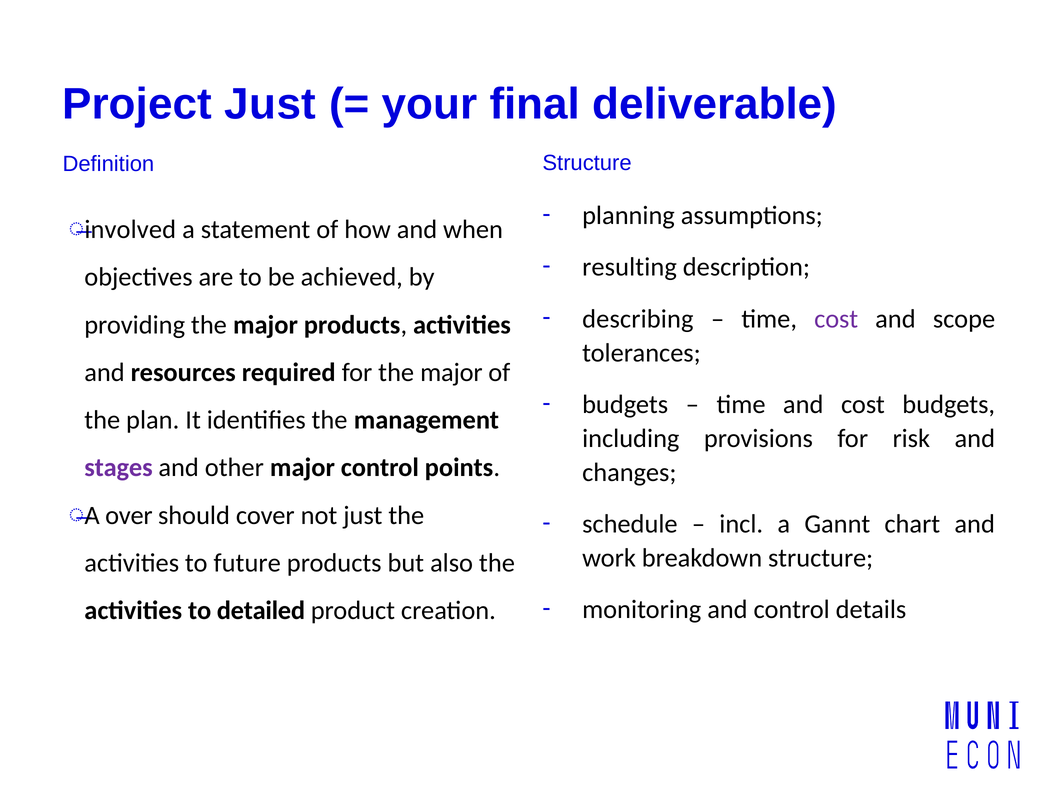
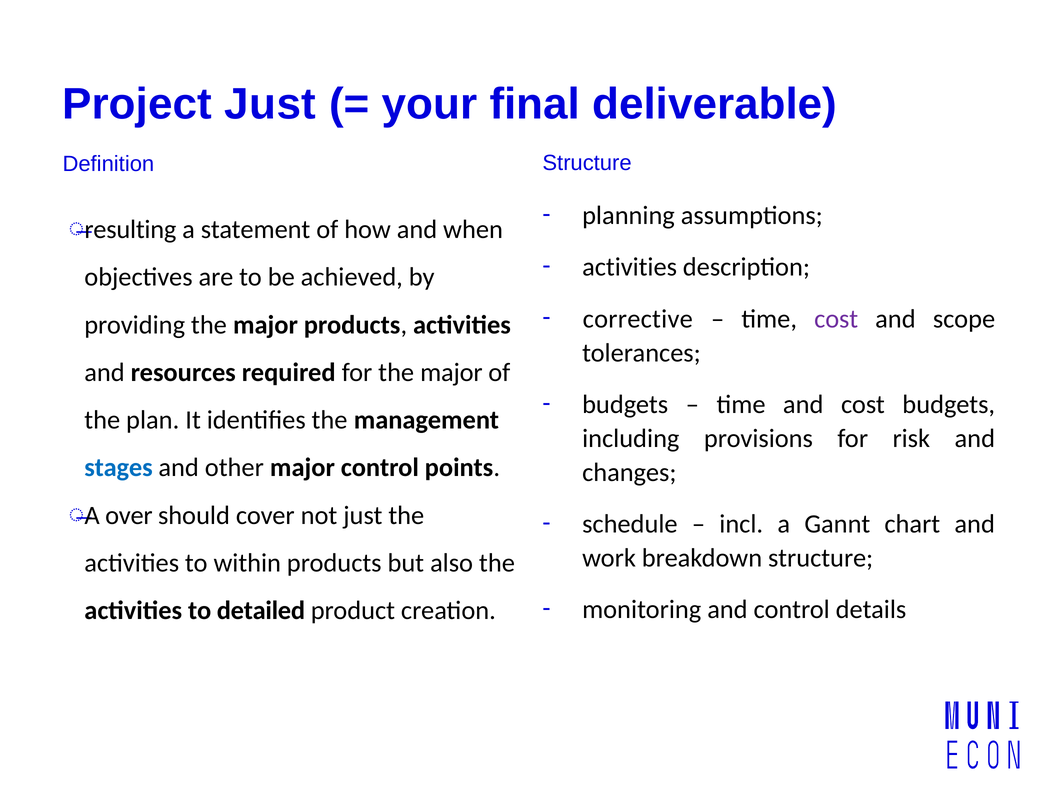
involved: involved -> resulting
resulting at (630, 267): resulting -> activities
describing: describing -> corrective
stages colour: purple -> blue
future: future -> within
